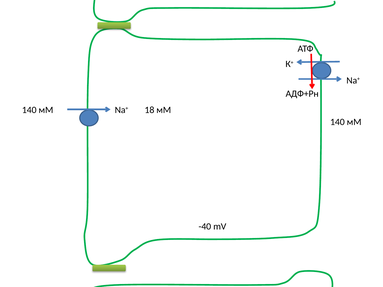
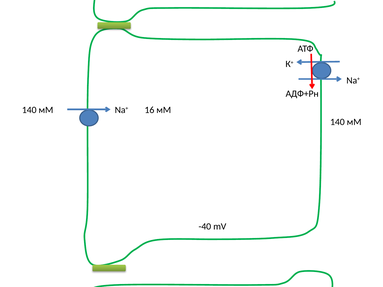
18: 18 -> 16
